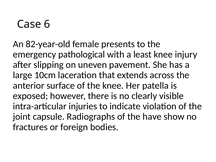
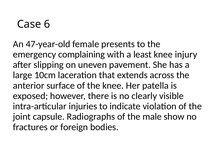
82-year-old: 82-year-old -> 47-year-old
pathological: pathological -> complaining
have: have -> male
